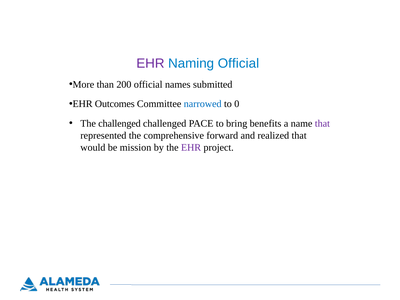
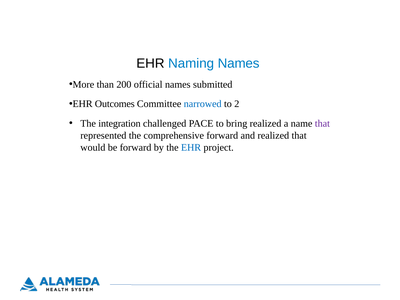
EHR at (150, 64) colour: purple -> black
Naming Official: Official -> Names
0: 0 -> 2
The challenged: challenged -> integration
bring benefits: benefits -> realized
be mission: mission -> forward
EHR at (191, 147) colour: purple -> blue
